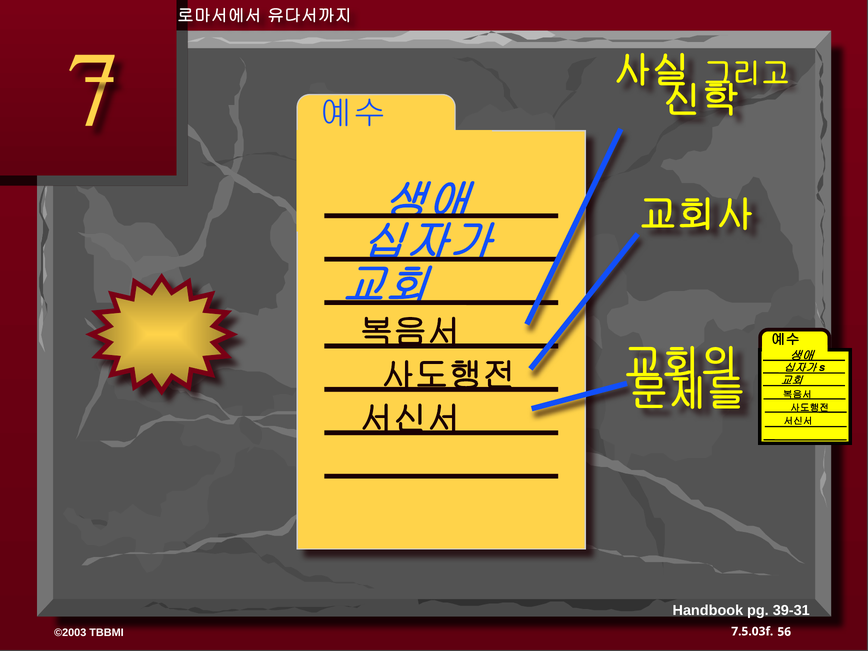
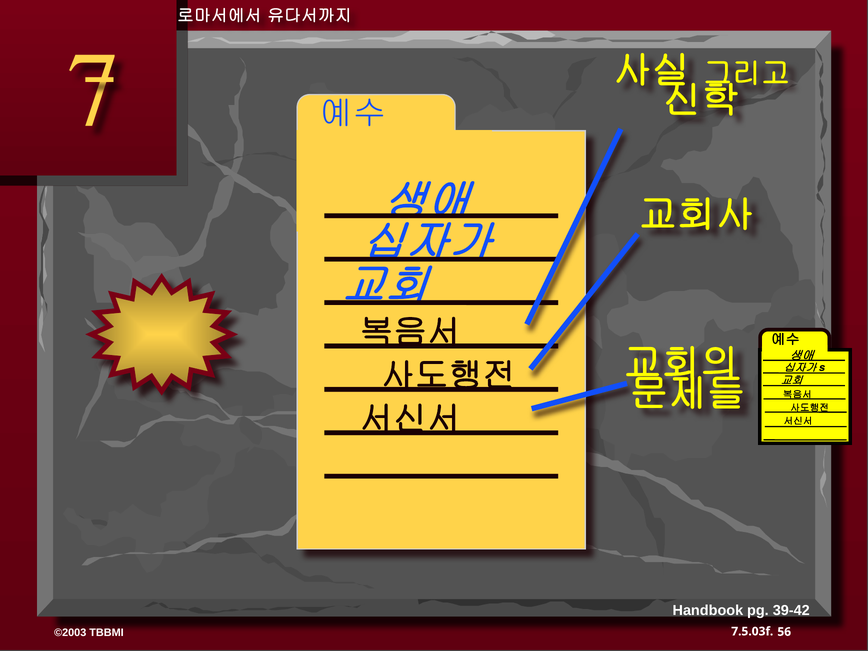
39-31: 39-31 -> 39-42
